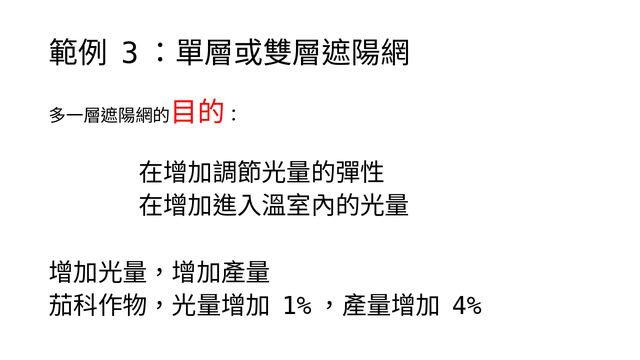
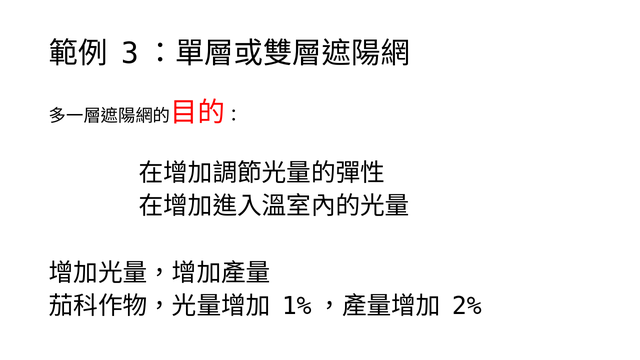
4%: 4% -> 2%
